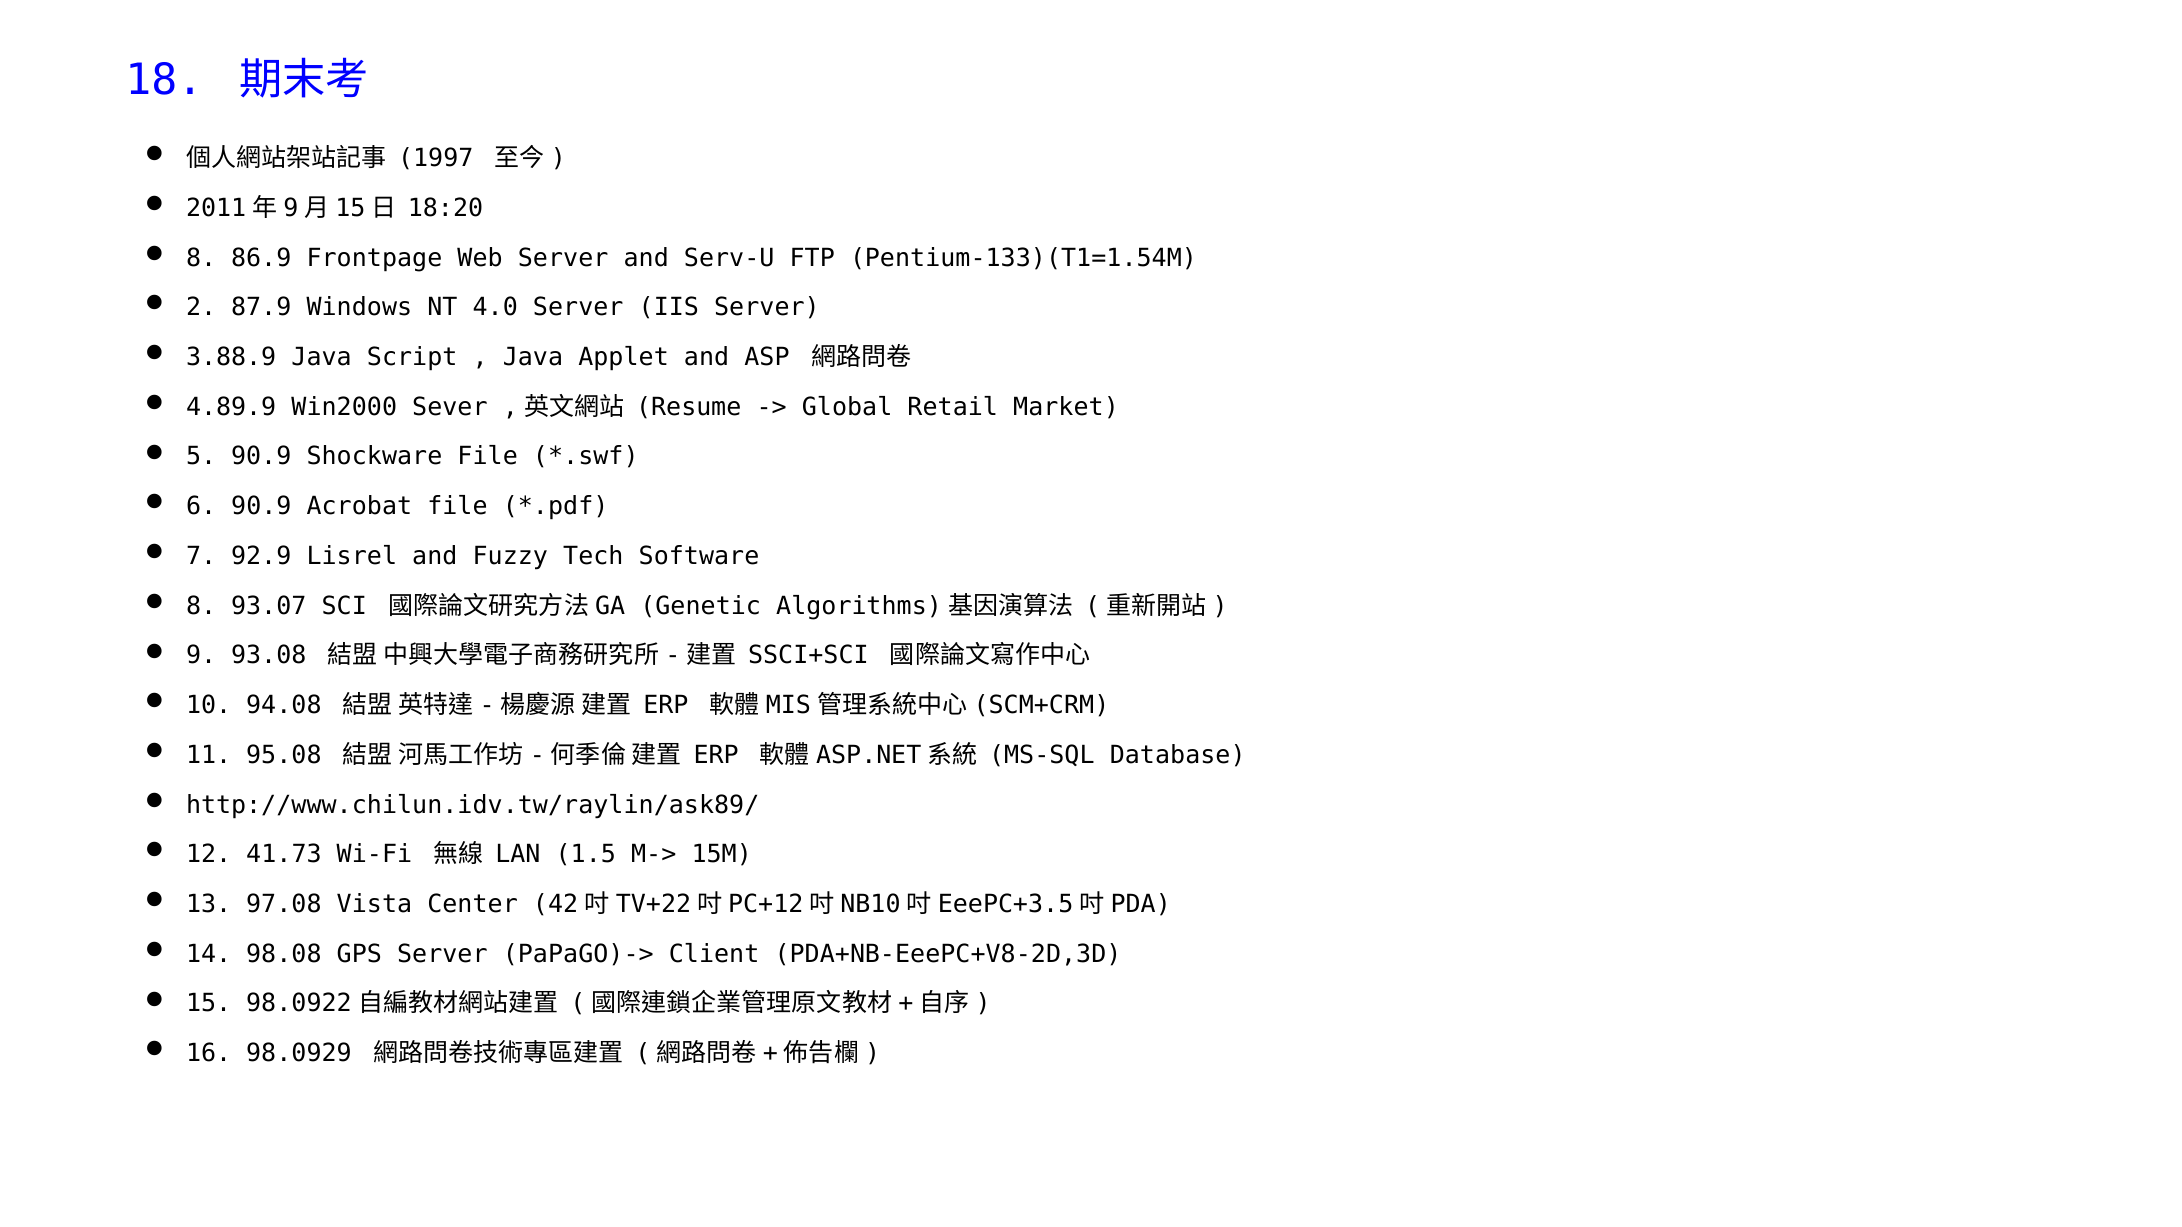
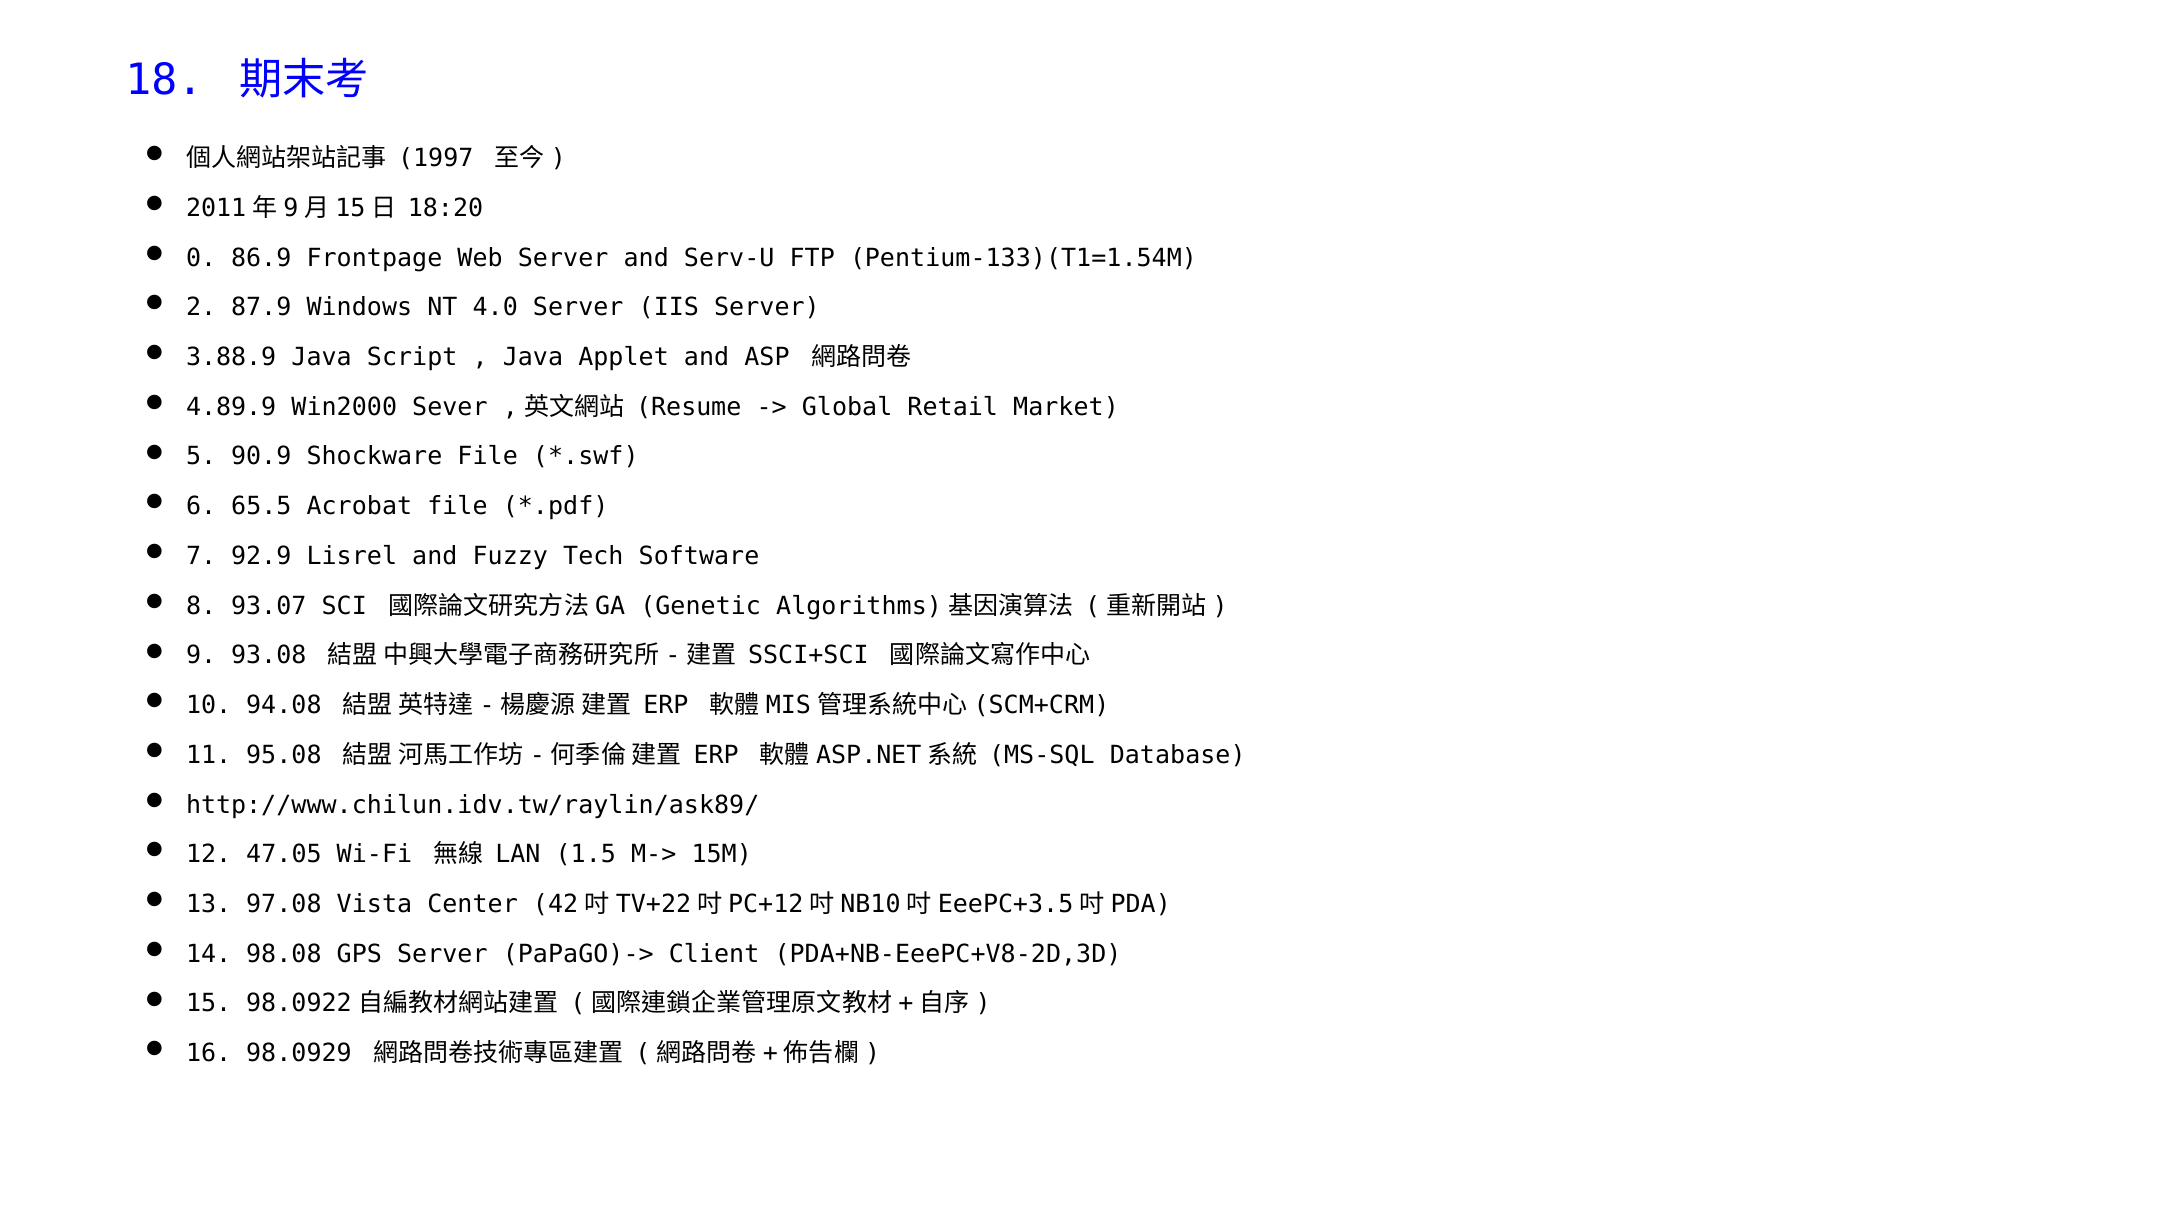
8 at (201, 258): 8 -> 0
6 90.9: 90.9 -> 65.5
41.73: 41.73 -> 47.05
